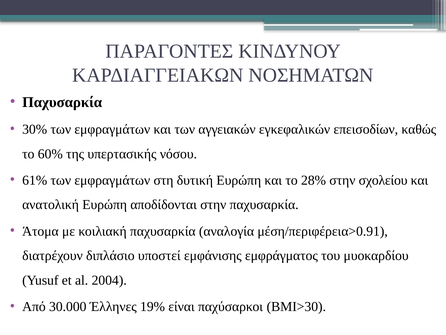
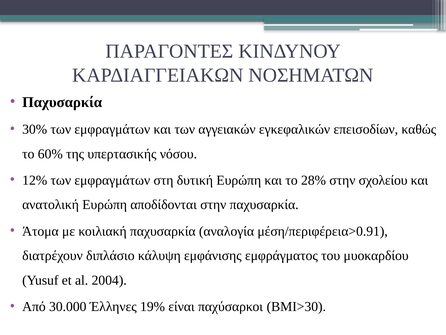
61%: 61% -> 12%
υποστεί: υποστεί -> κάλυψη
